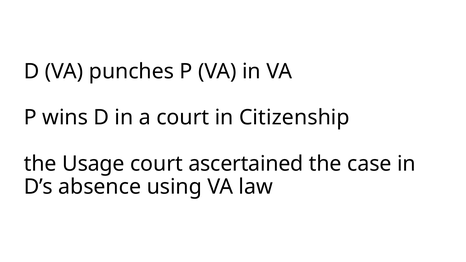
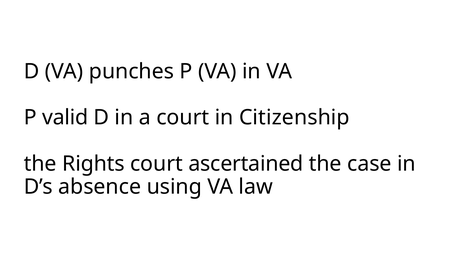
wins: wins -> valid
Usage: Usage -> Rights
